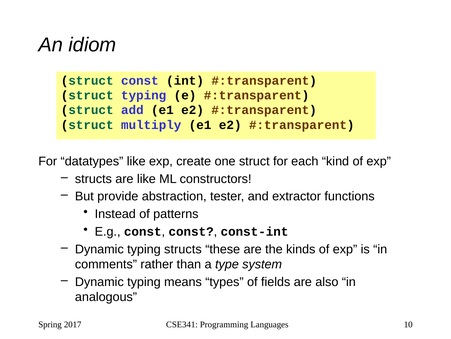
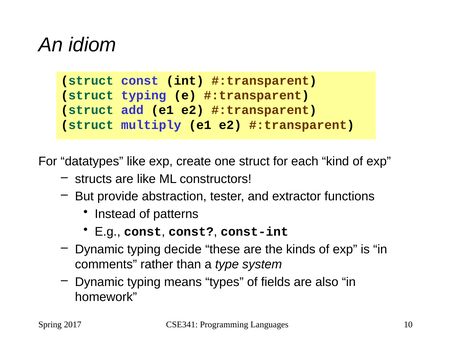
typing structs: structs -> decide
analogous: analogous -> homework
